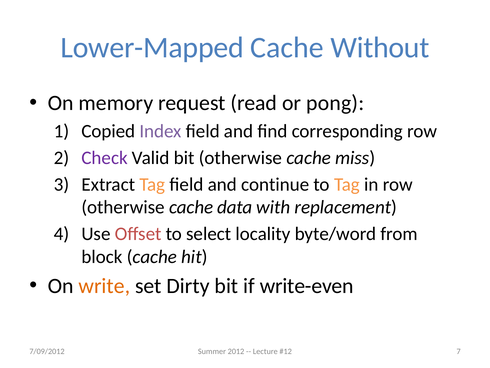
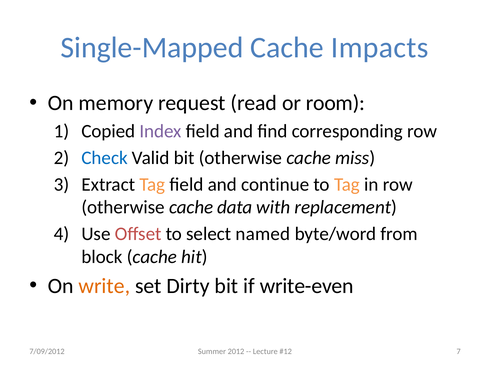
Lower-Mapped: Lower-Mapped -> Single-Mapped
Without: Without -> Impacts
pong: pong -> room
Check colour: purple -> blue
locality: locality -> named
